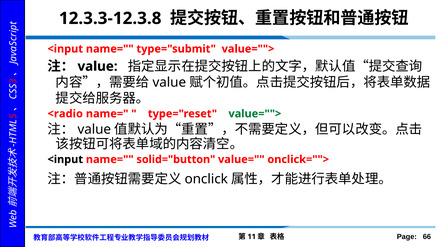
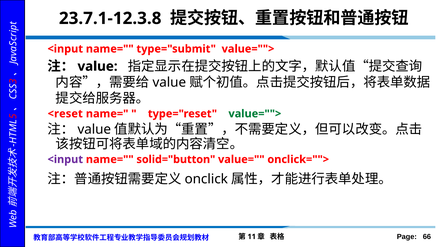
12.3.3-12.3.8: 12.3.3-12.3.8 -> 23.7.1-12.3.8
<radio: <radio -> <reset
<input at (65, 159) colour: black -> purple
